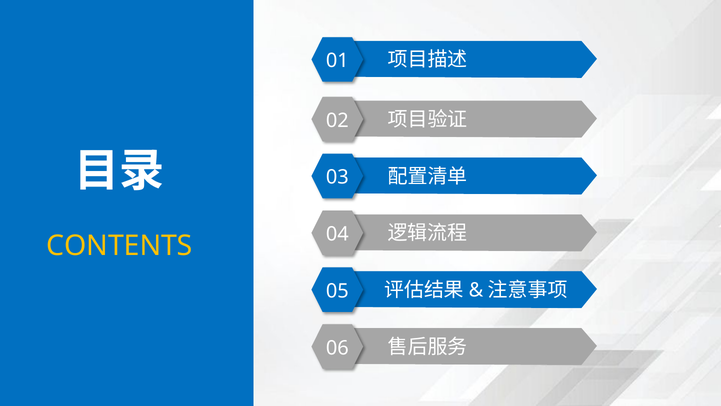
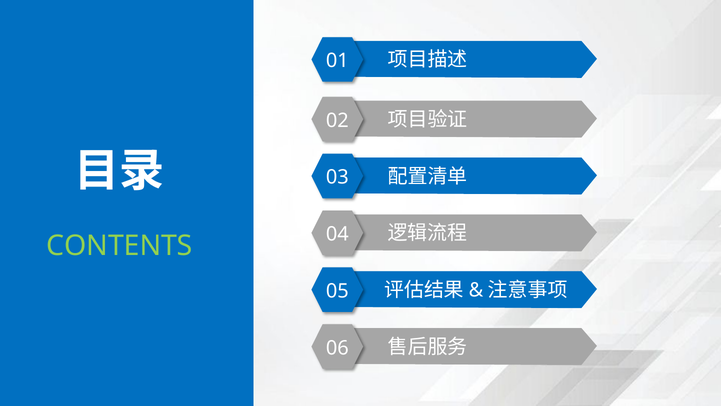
CONTENTS colour: yellow -> light green
